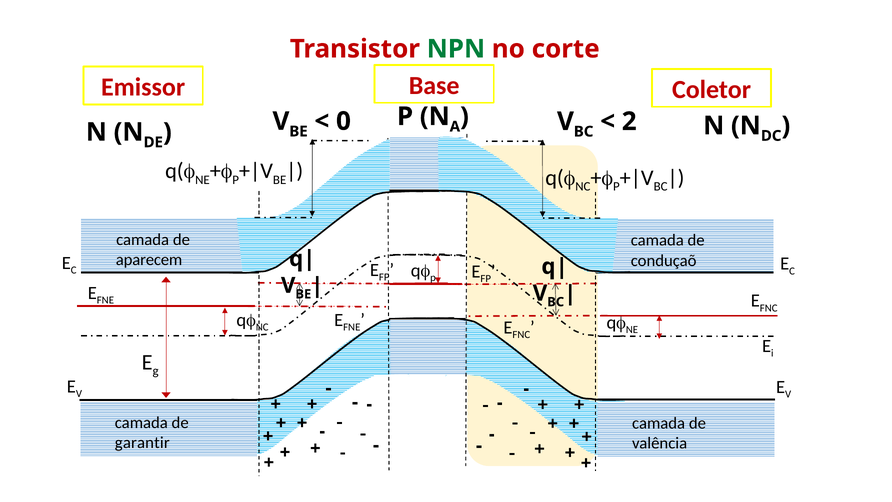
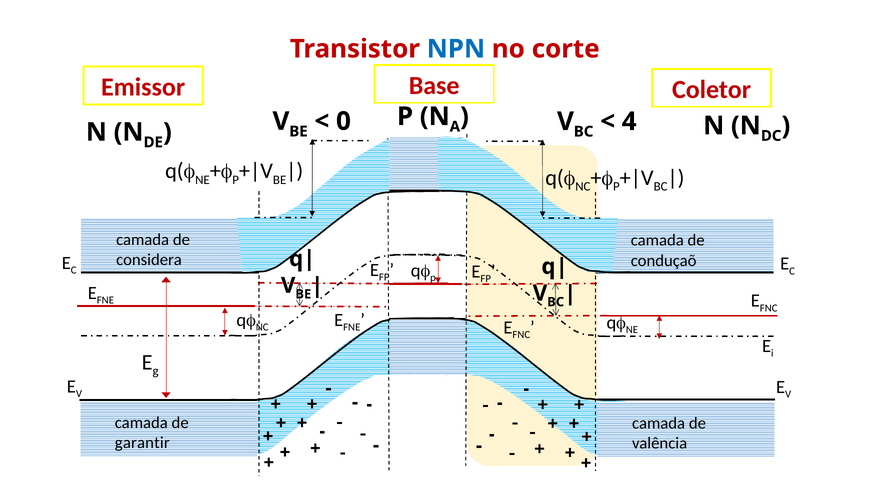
NPN colour: green -> blue
2: 2 -> 4
aparecem: aparecem -> considera
